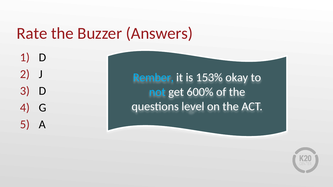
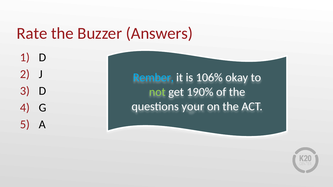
153%: 153% -> 106%
not colour: light blue -> light green
600%: 600% -> 190%
level: level -> your
